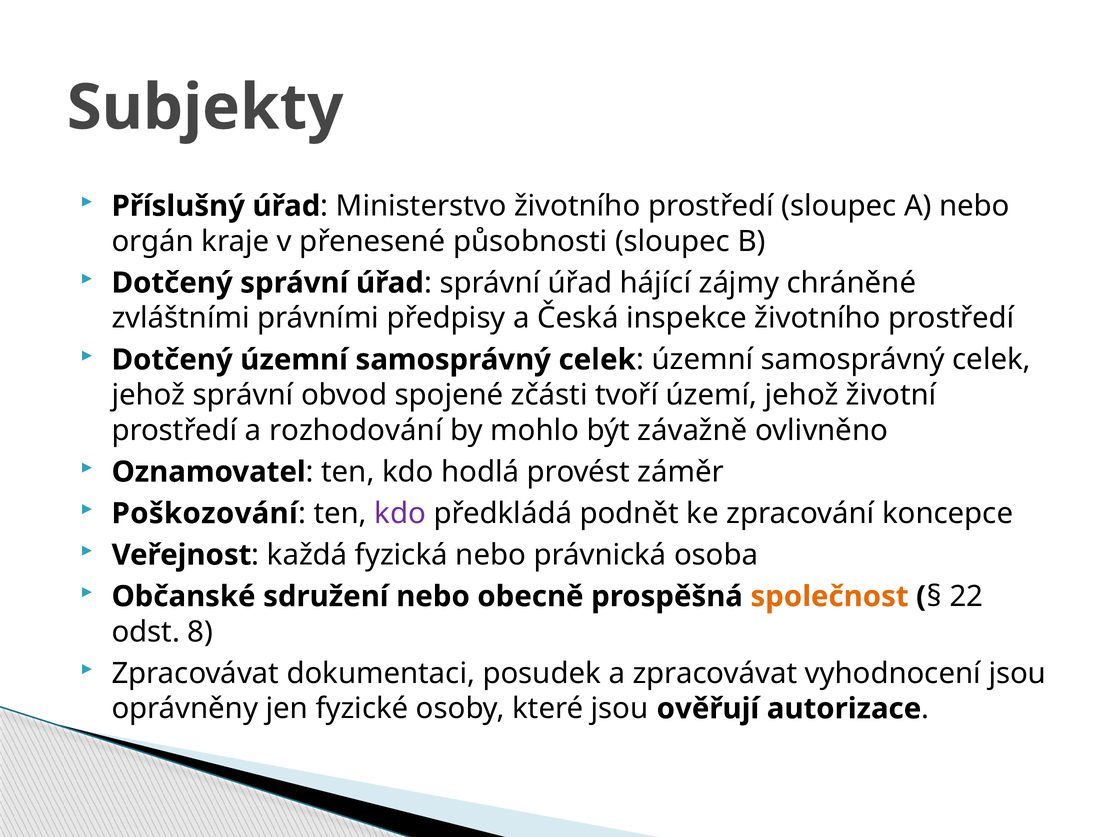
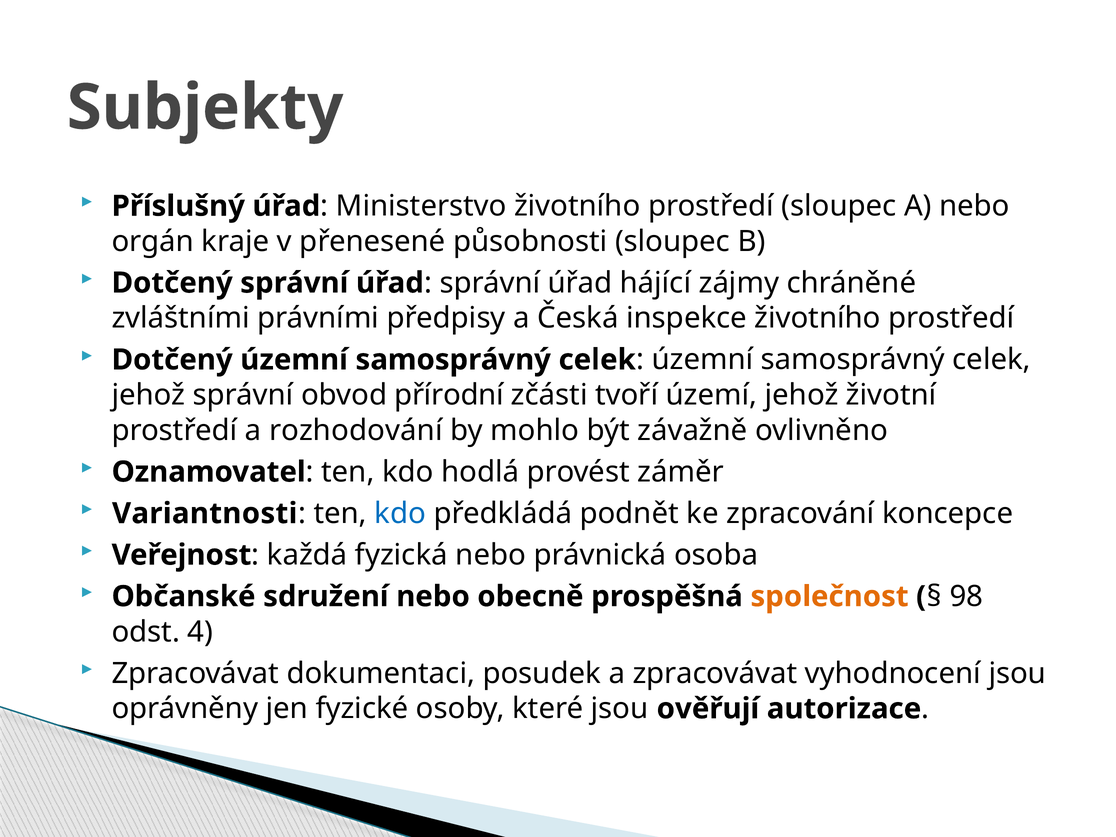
spojené: spojené -> přírodní
Poškozování: Poškozování -> Variantnosti
kdo at (400, 513) colour: purple -> blue
22: 22 -> 98
8: 8 -> 4
